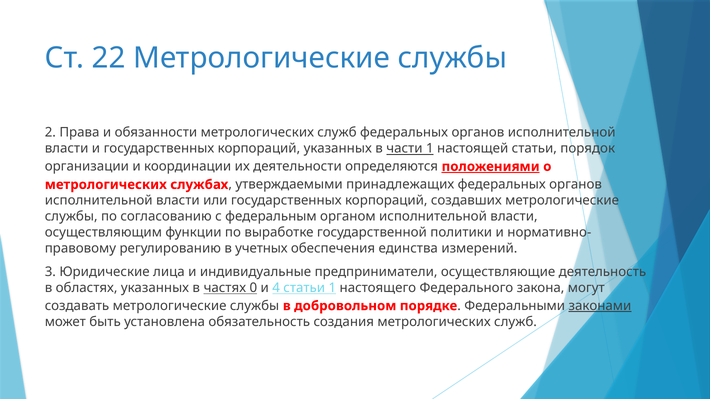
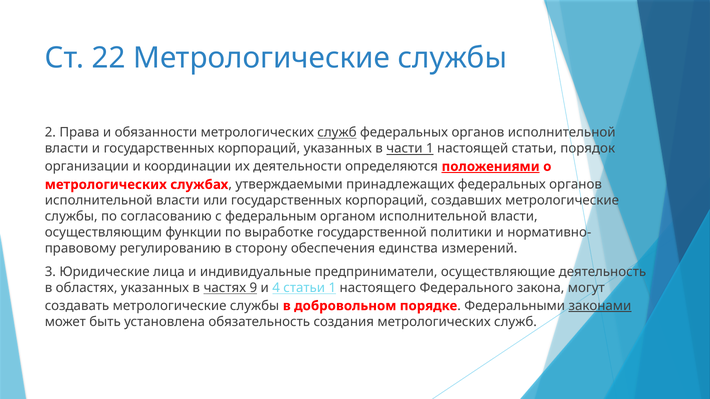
служб at (337, 133) underline: none -> present
учетных: учетных -> сторону
0: 0 -> 9
